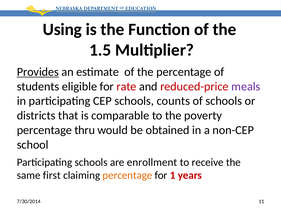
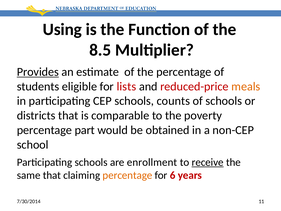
1.5: 1.5 -> 8.5
rate: rate -> lists
meals colour: purple -> orange
thru: thru -> part
receive underline: none -> present
same first: first -> that
1: 1 -> 6
